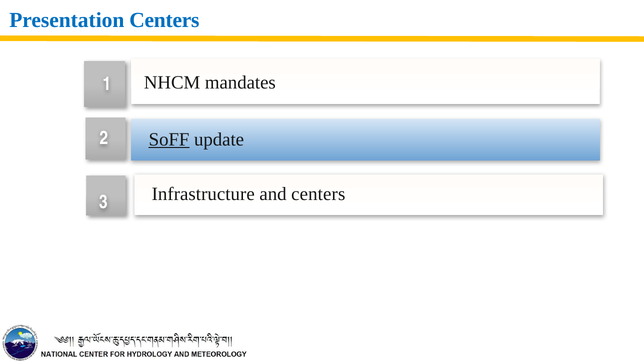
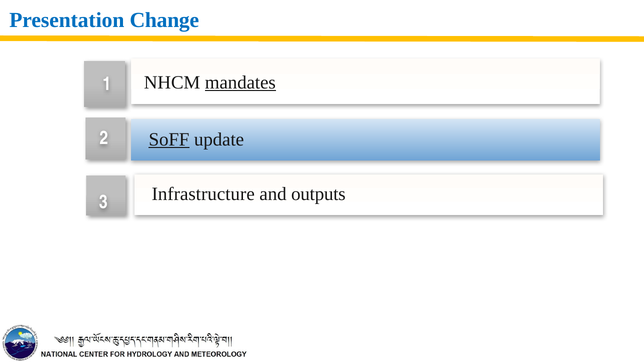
Presentation Centers: Centers -> Change
mandates underline: none -> present
and centers: centers -> outputs
